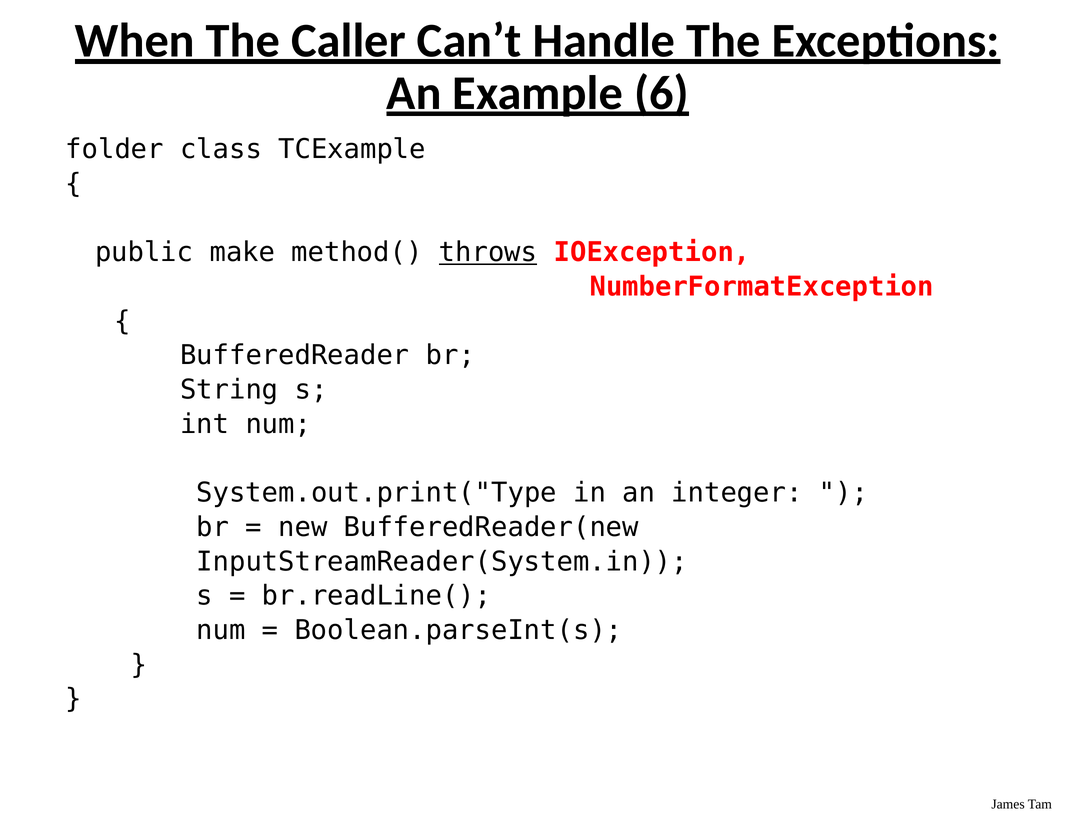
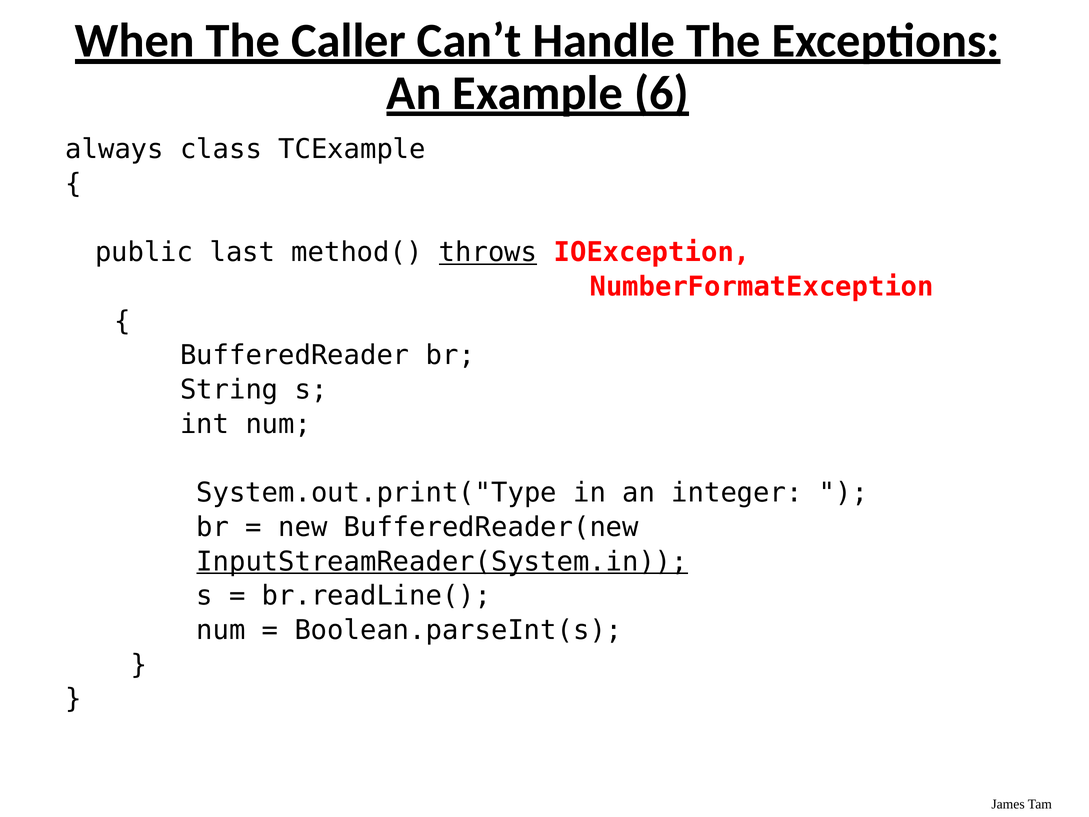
folder: folder -> always
make: make -> last
InputStreamReader(System.in underline: none -> present
